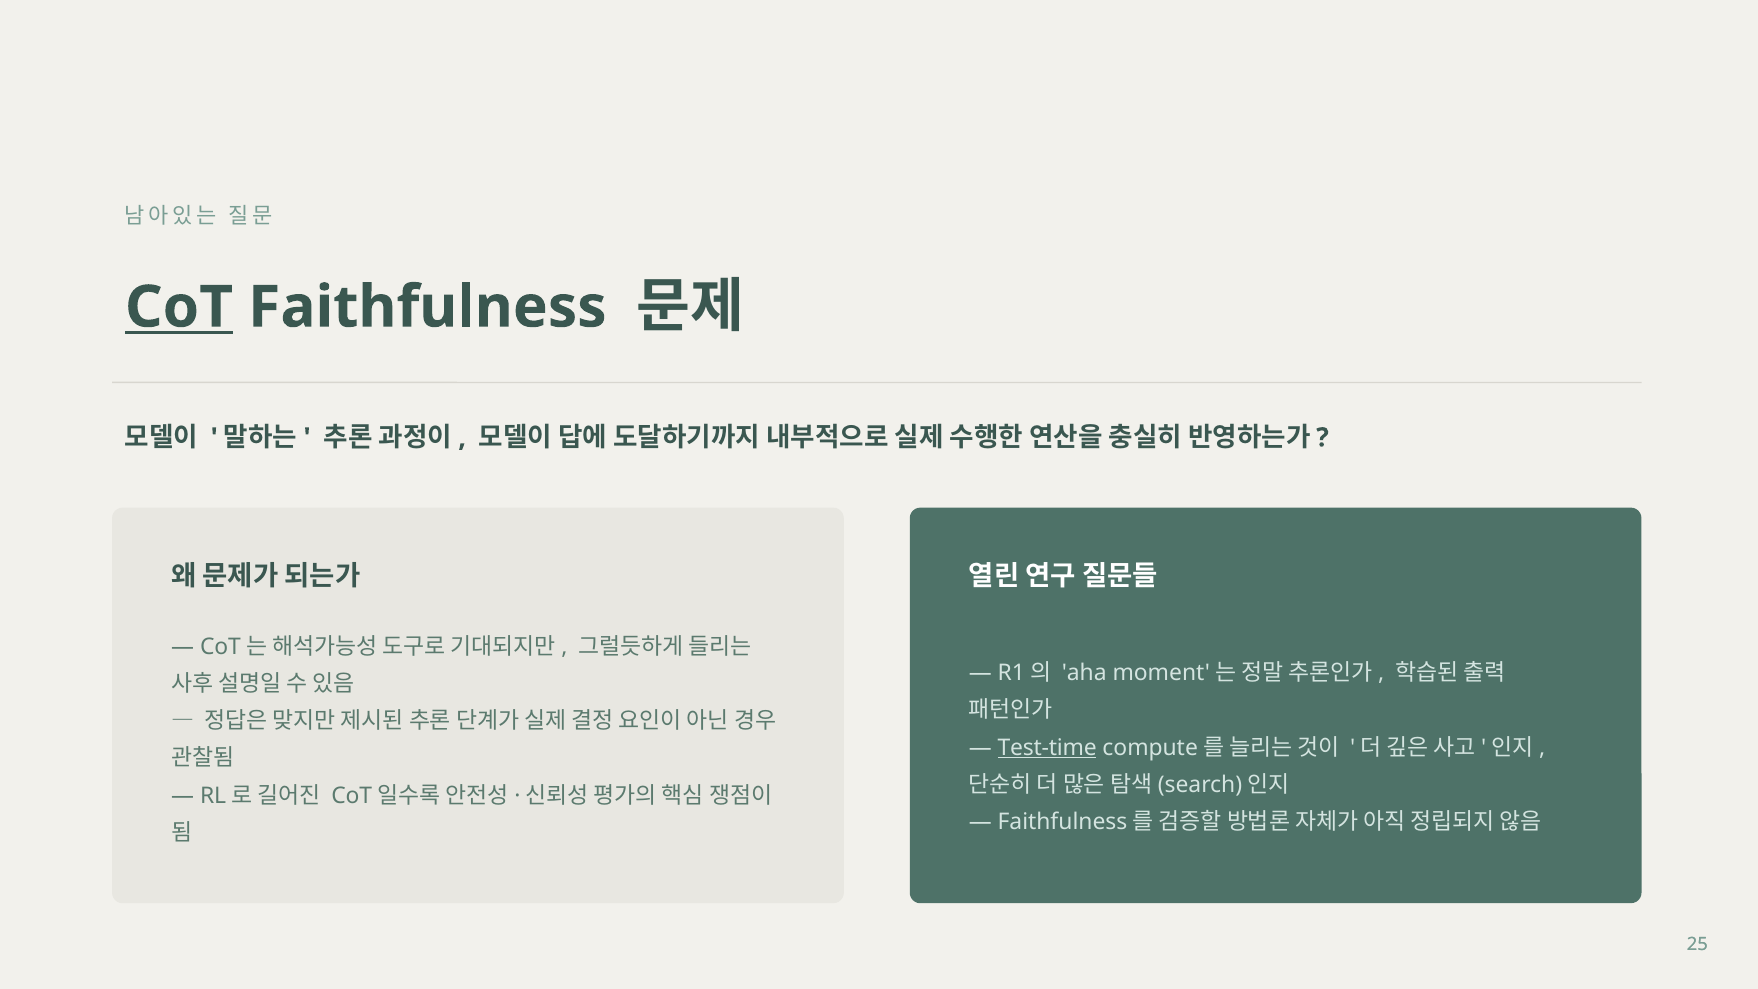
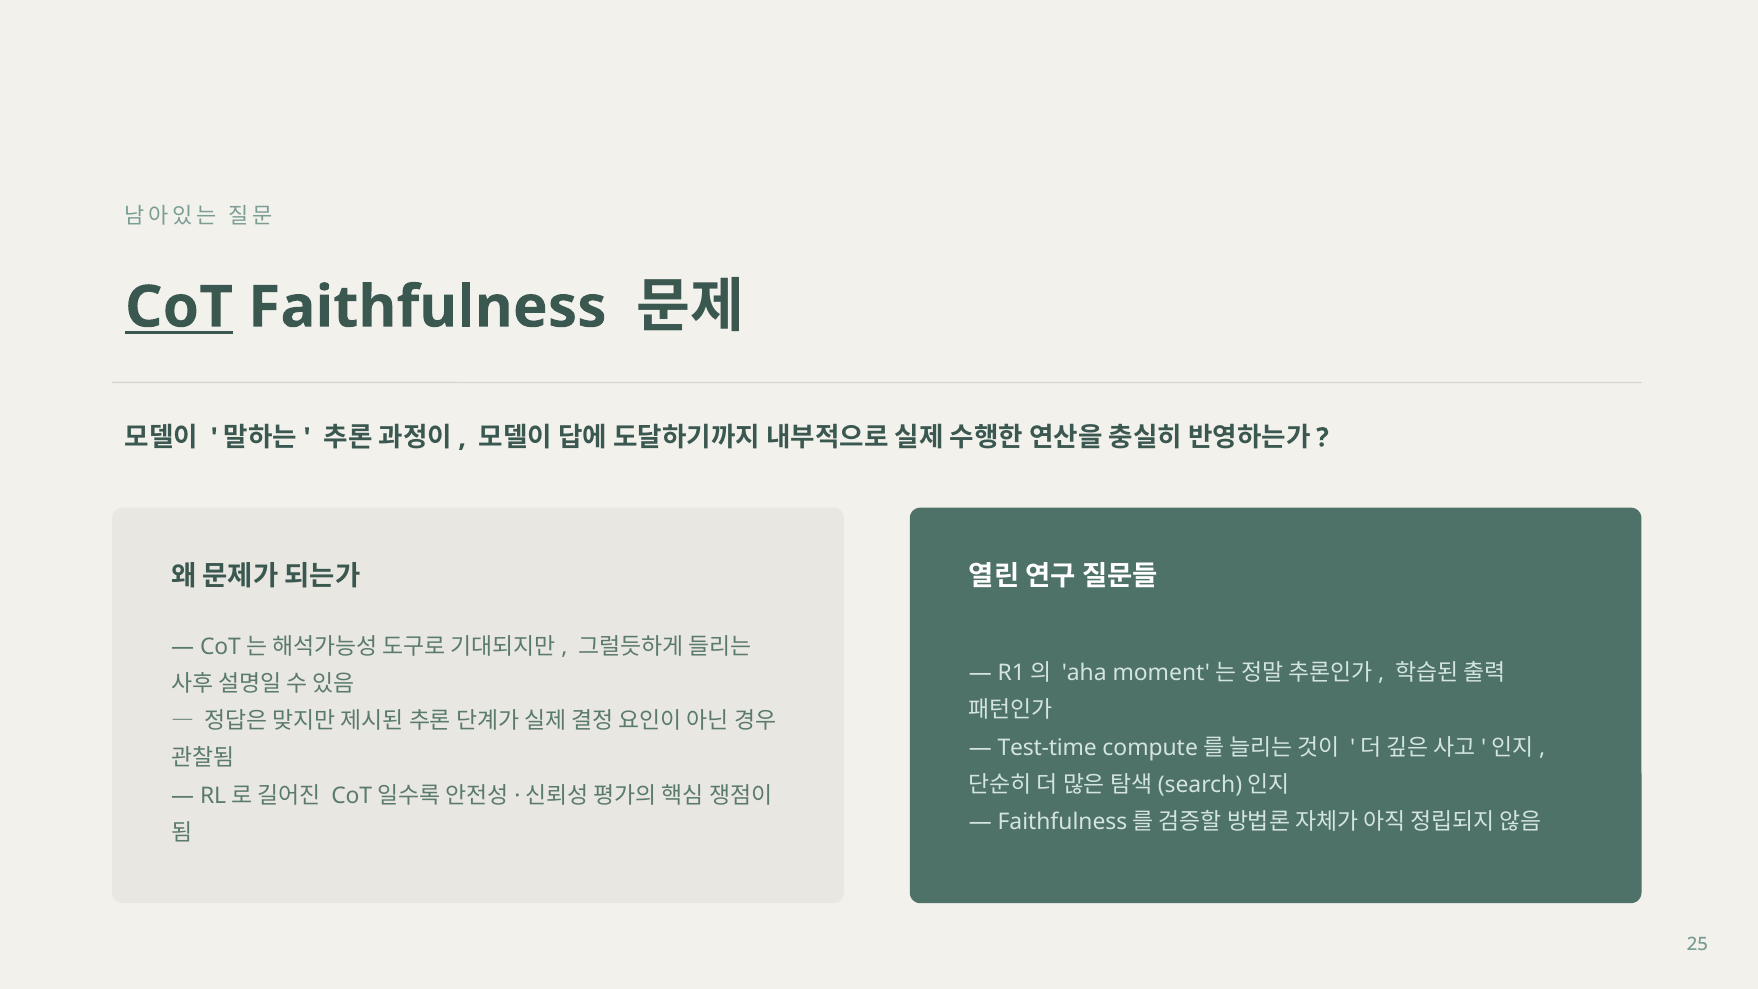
Test-time underline: present -> none
